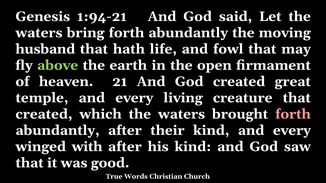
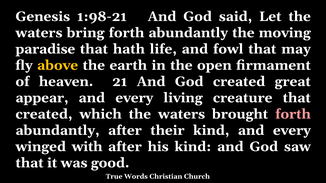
1:94-21: 1:94-21 -> 1:98-21
husband: husband -> paradise
above colour: light green -> yellow
temple: temple -> appear
